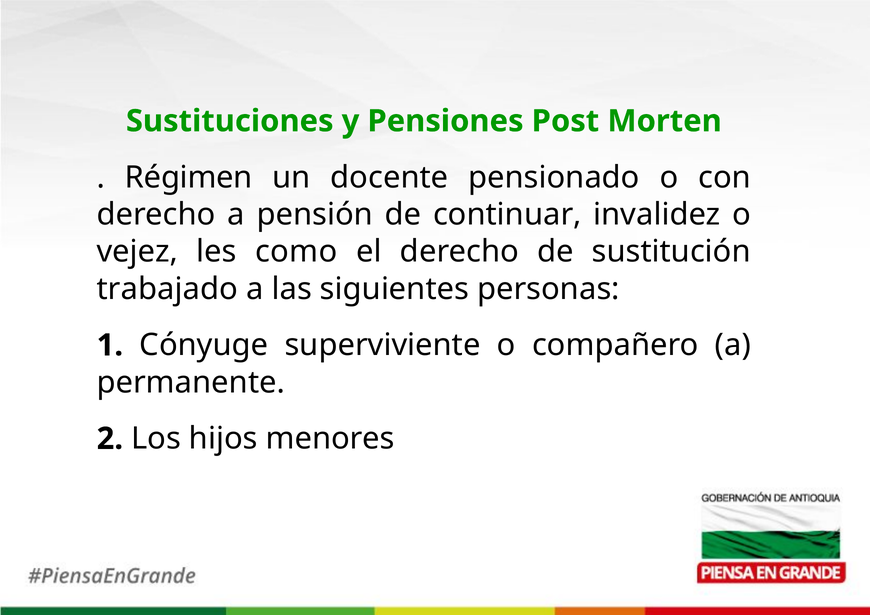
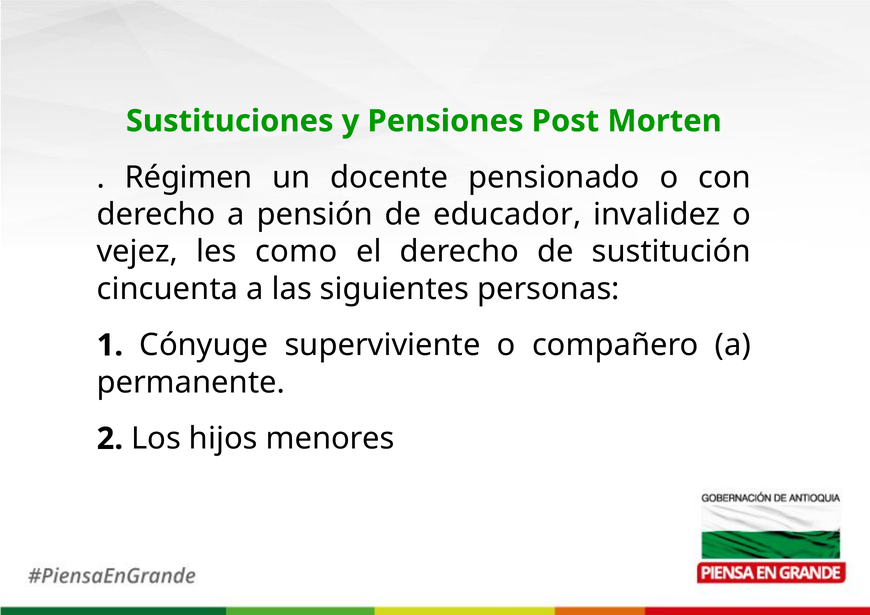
continuar: continuar -> educador
trabajado: trabajado -> cincuenta
